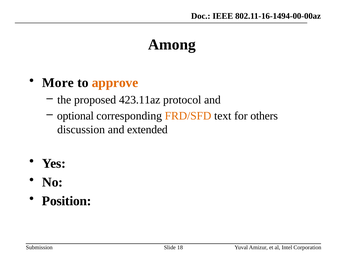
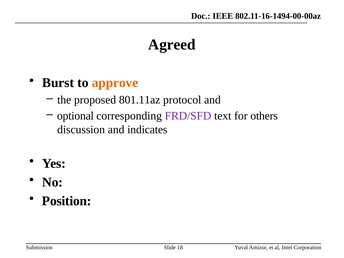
Among: Among -> Agreed
More: More -> Burst
423.11az: 423.11az -> 801.11az
FRD/SFD colour: orange -> purple
extended: extended -> indicates
